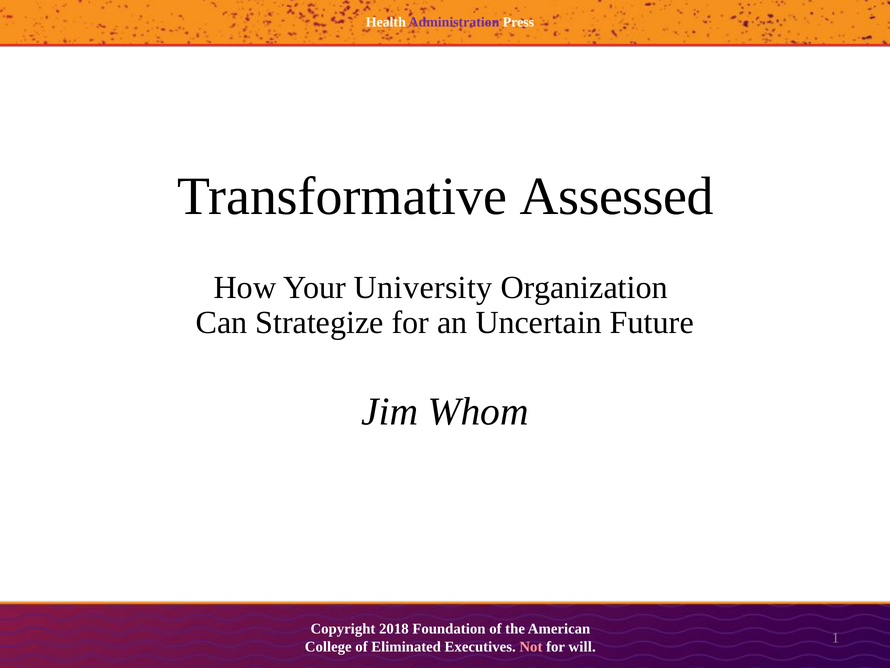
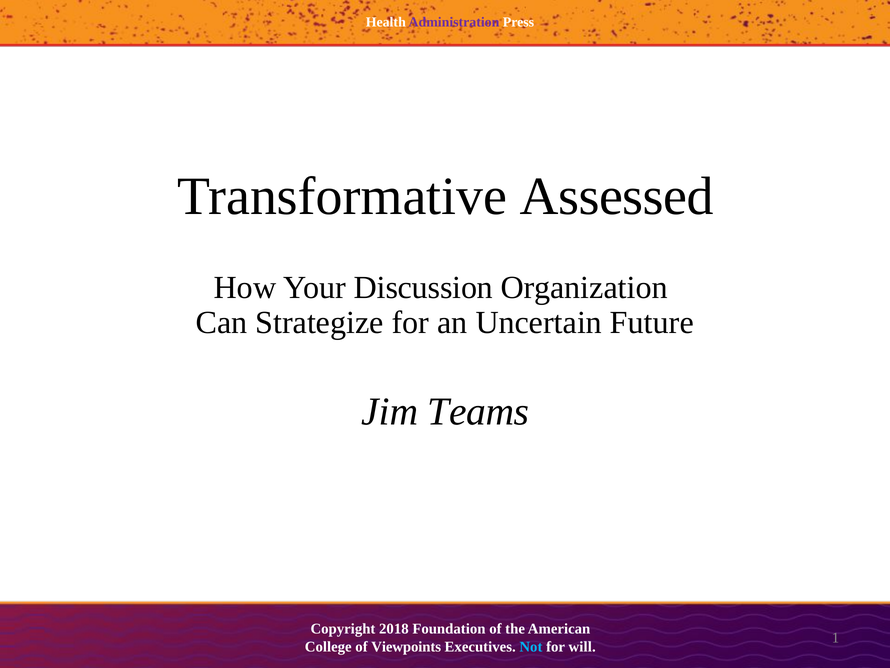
University: University -> Discussion
Whom: Whom -> Teams
Eliminated: Eliminated -> Viewpoints
Not colour: pink -> light blue
